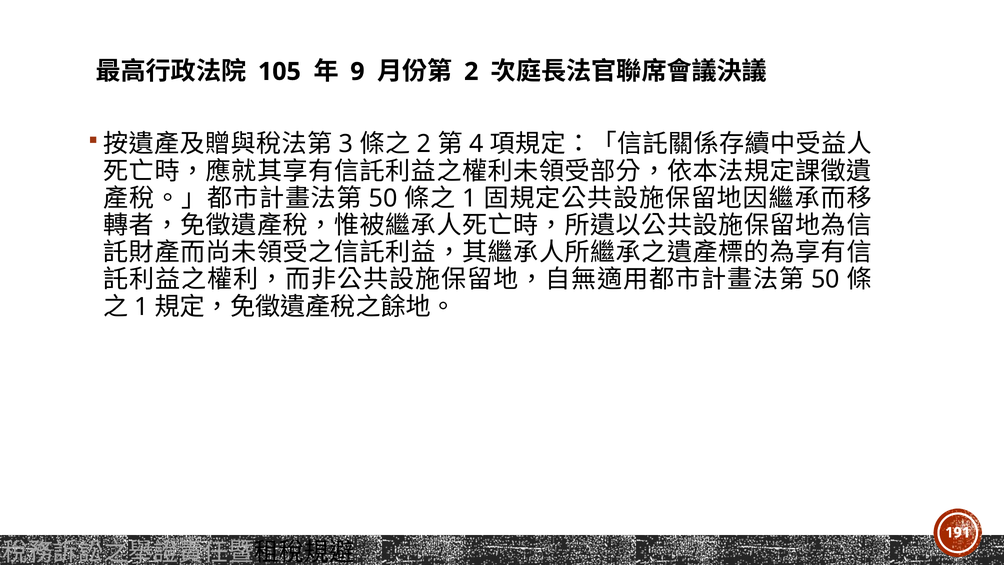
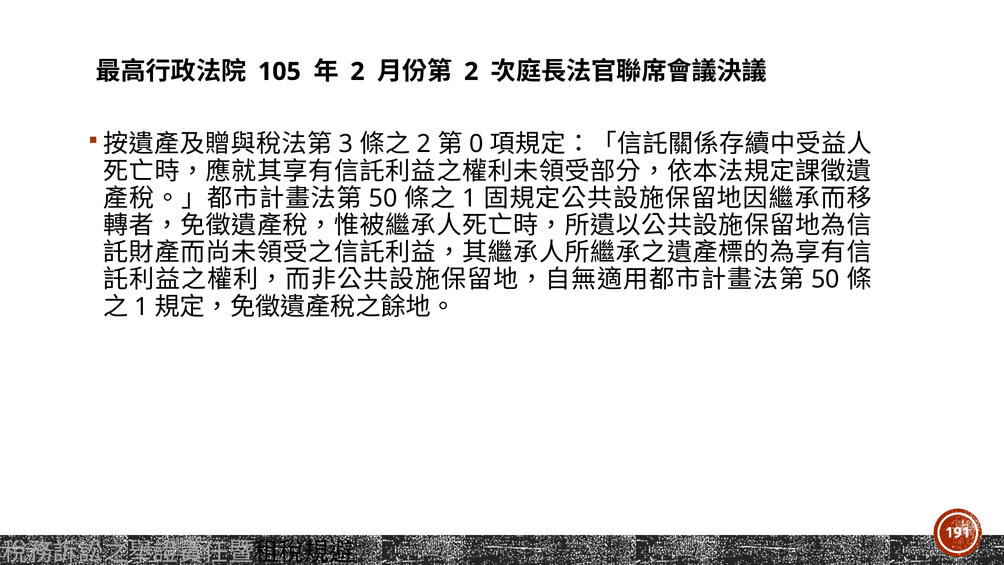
9 at (357, 72): 9 -> 2
4: 4 -> 0
